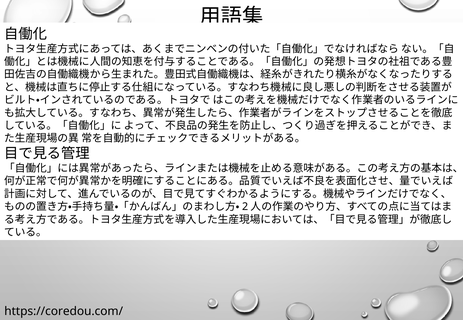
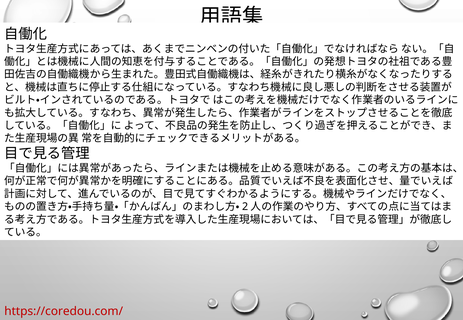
https://coredou.com/ colour: black -> red
